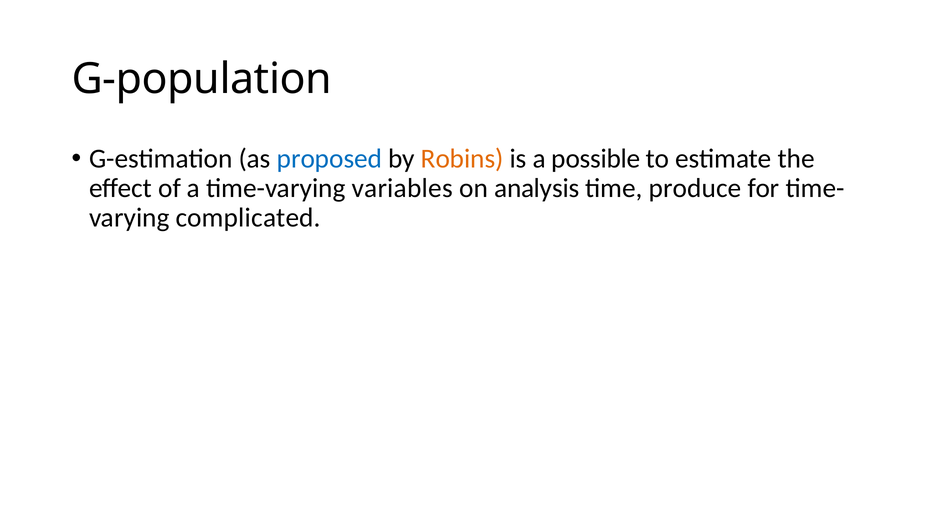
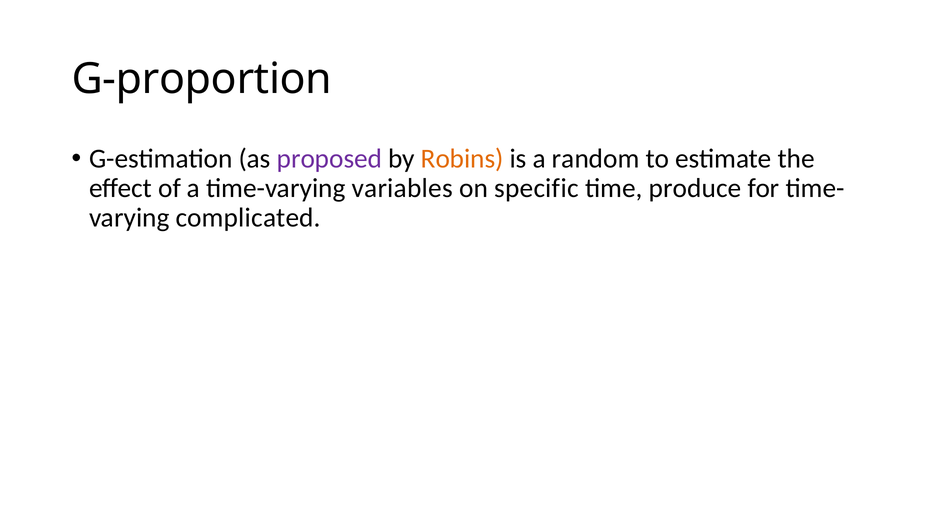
G-population: G-population -> G-proportion
proposed colour: blue -> purple
possible: possible -> random
analysis: analysis -> specific
